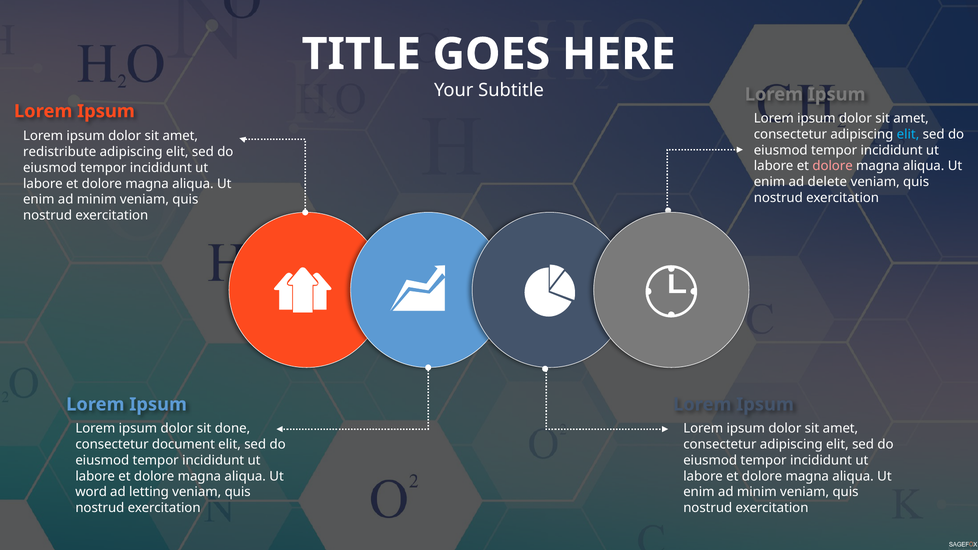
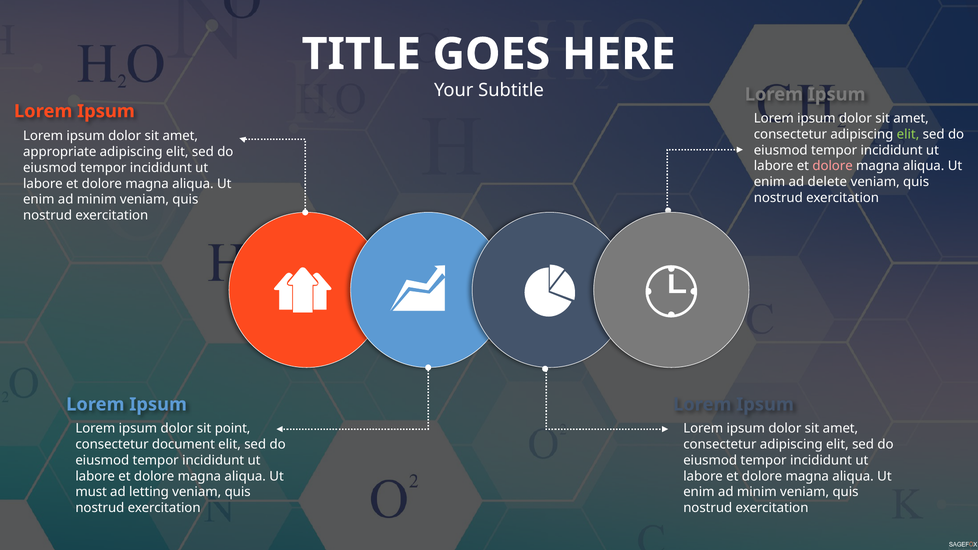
elit at (908, 134) colour: light blue -> light green
redistribute: redistribute -> appropriate
done: done -> point
word: word -> must
